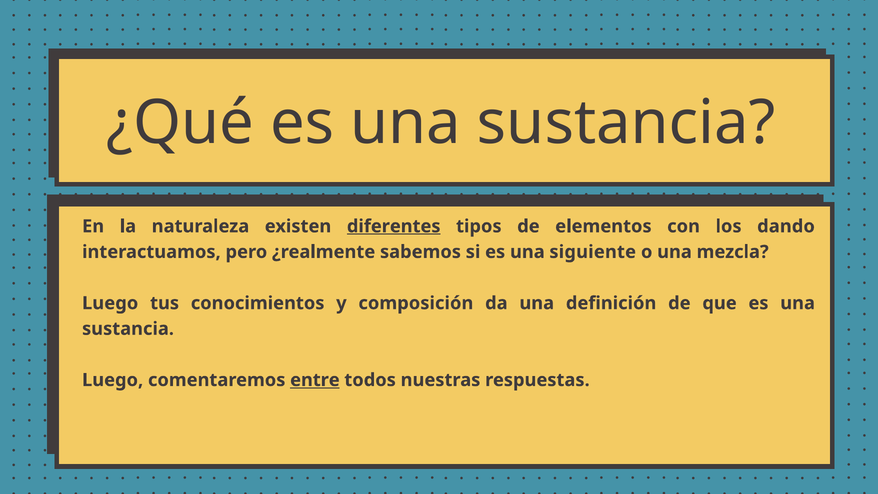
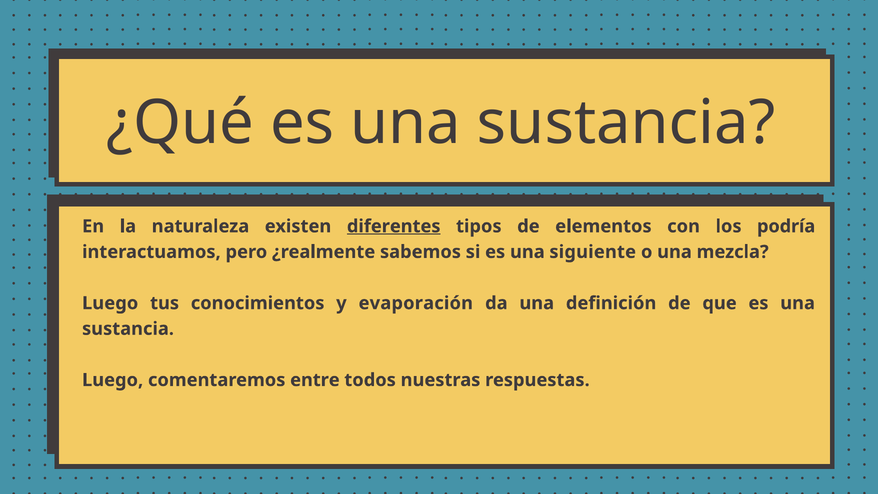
dando: dando -> podría
composición: composición -> evaporación
entre underline: present -> none
